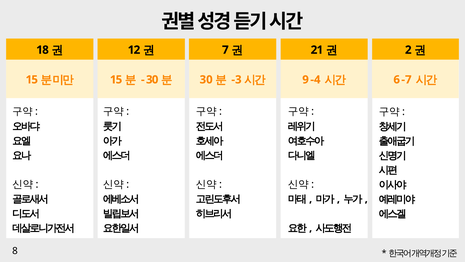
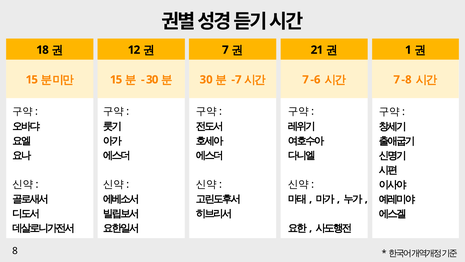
2: 2 -> 1
3 at (238, 80): 3 -> 7
9 at (306, 80): 9 -> 7
4: 4 -> 6
6 at (397, 80): 6 -> 7
7 at (408, 80): 7 -> 8
